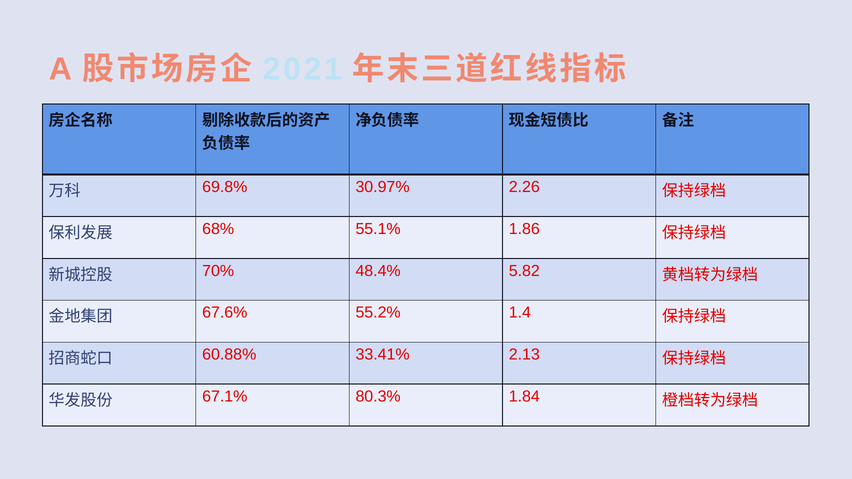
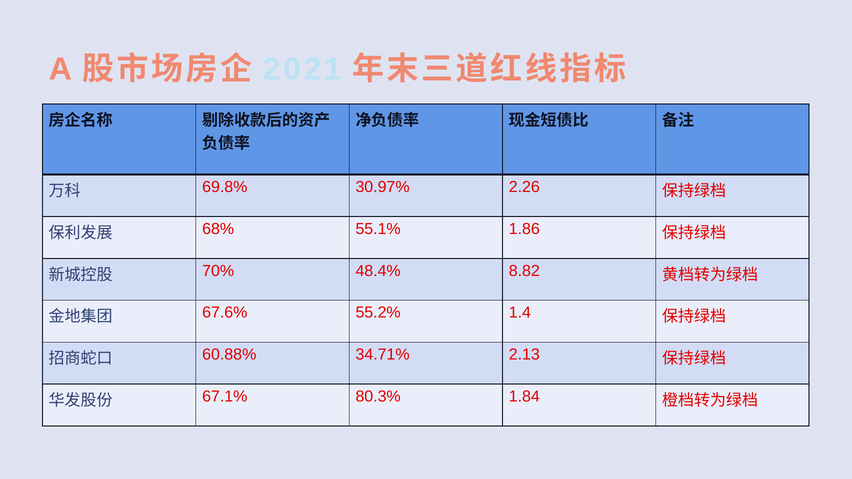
5.82: 5.82 -> 8.82
33.41%: 33.41% -> 34.71%
